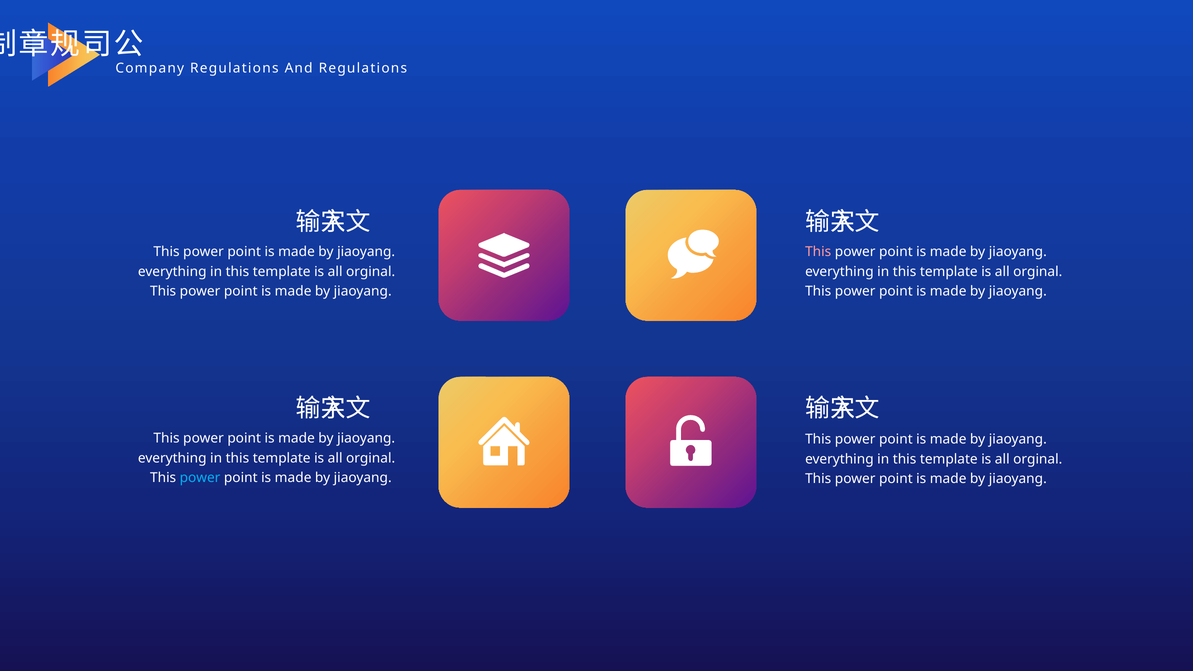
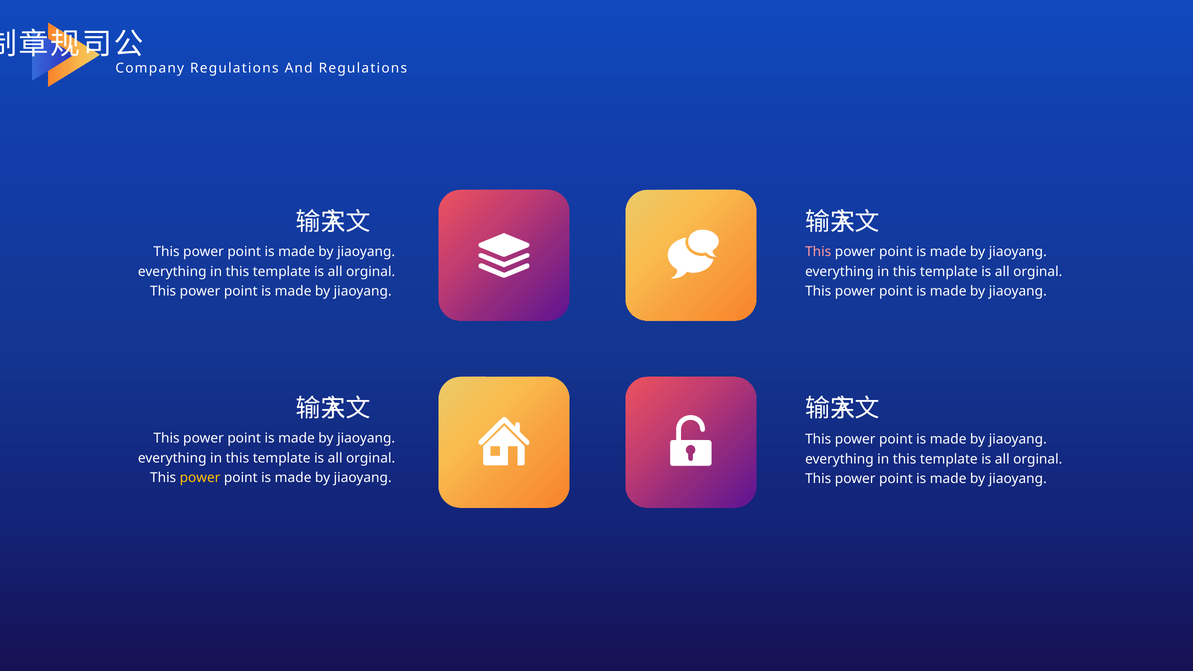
power at (200, 478) colour: light blue -> yellow
